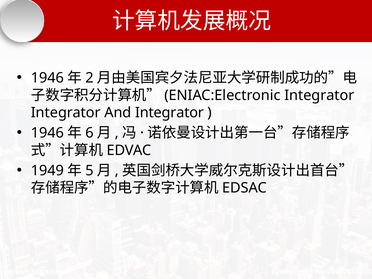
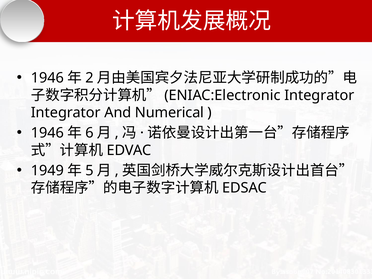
And Integrator: Integrator -> Numerical
